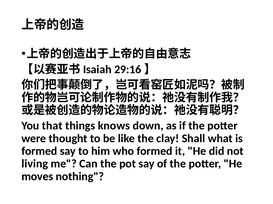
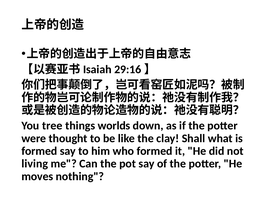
that: that -> tree
knows: knows -> worlds
